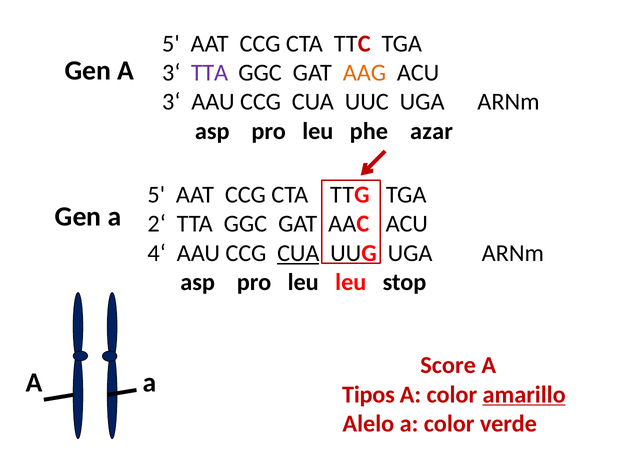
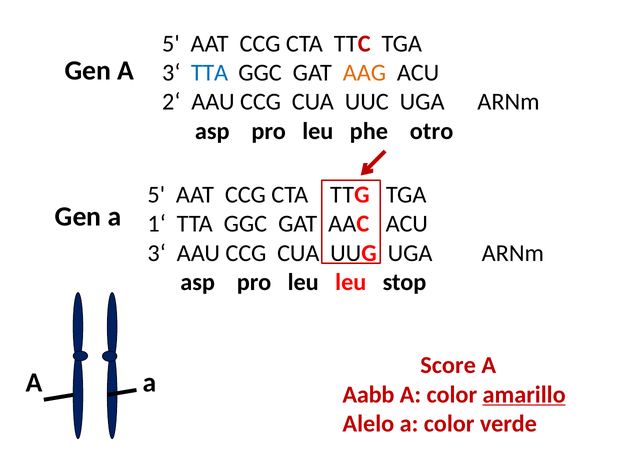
TTA at (209, 73) colour: purple -> blue
3‘ at (171, 102): 3‘ -> 2‘
azar: azar -> otro
2‘: 2‘ -> 1‘
4‘ at (157, 253): 4‘ -> 3‘
CUA at (298, 253) underline: present -> none
Tipos: Tipos -> Aabb
